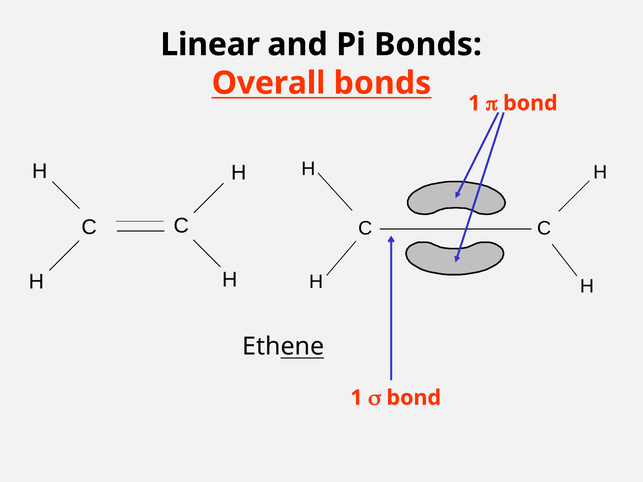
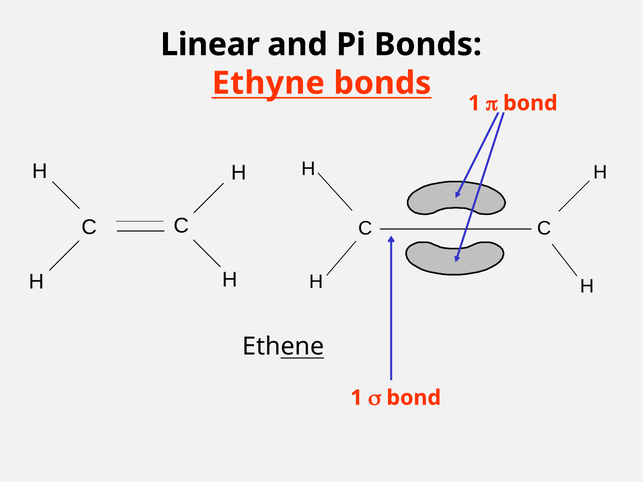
Overall: Overall -> Ethyne
